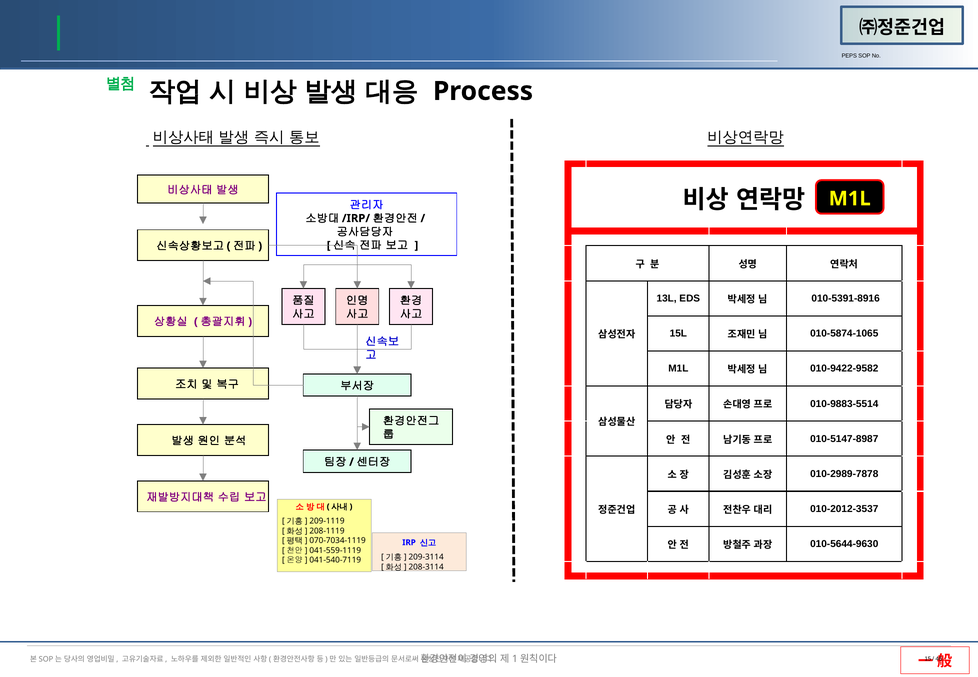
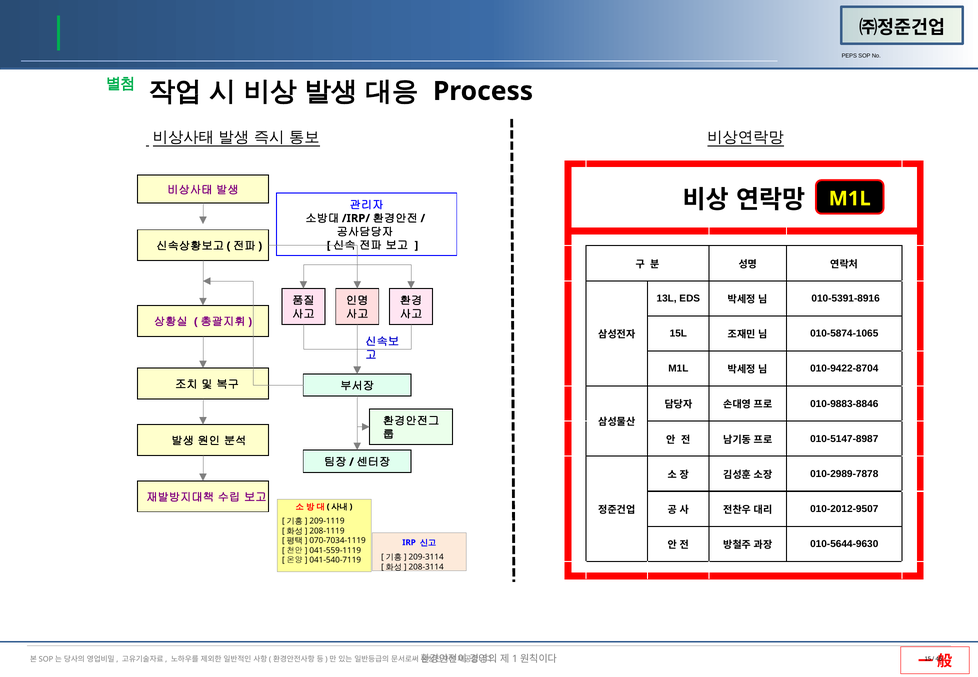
010-9422-9582: 010-9422-9582 -> 010-9422-8704
010-9883-5514: 010-9883-5514 -> 010-9883-8846
010-2012-3537: 010-2012-3537 -> 010-2012-9507
